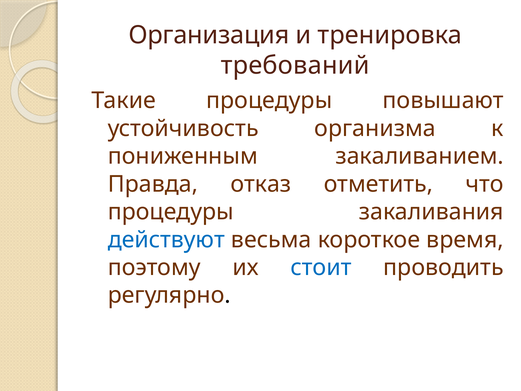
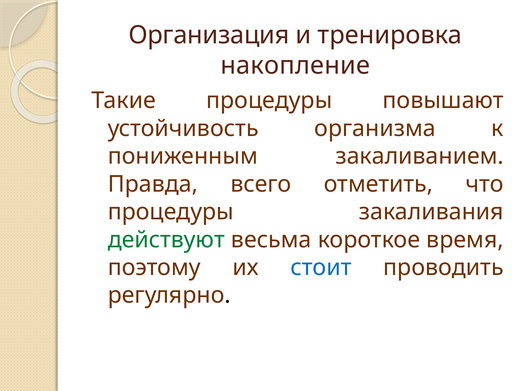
требований: требований -> накопление
отказ: отказ -> всего
действуют colour: blue -> green
